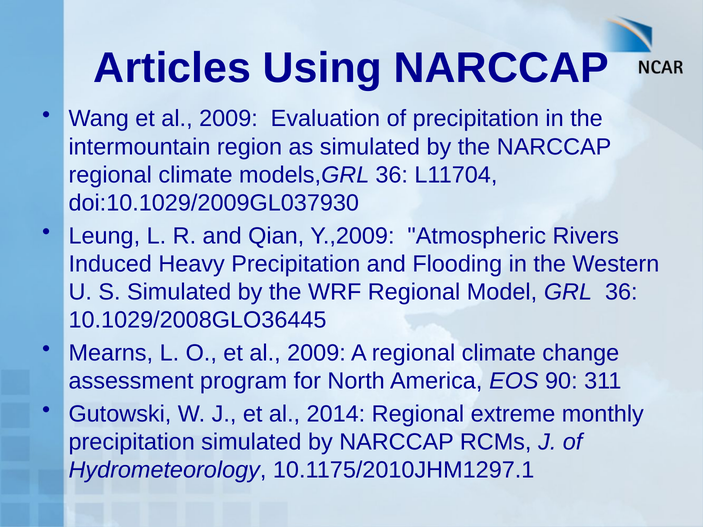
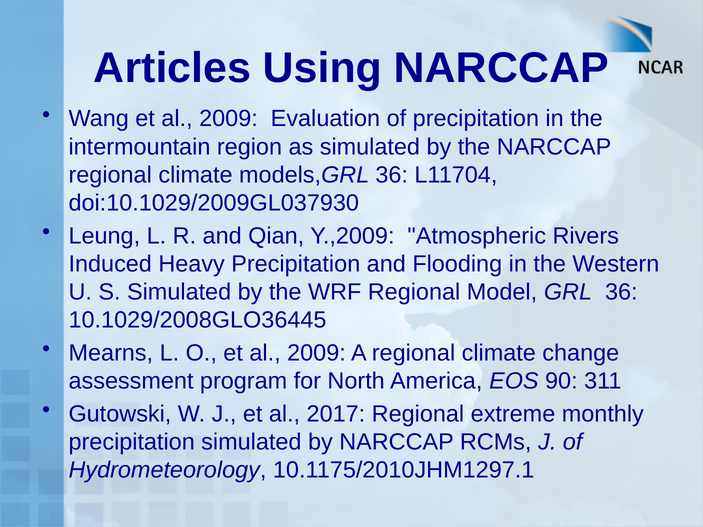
2014: 2014 -> 2017
